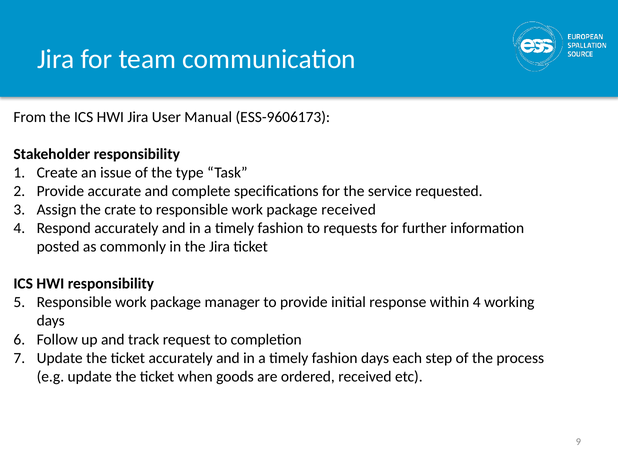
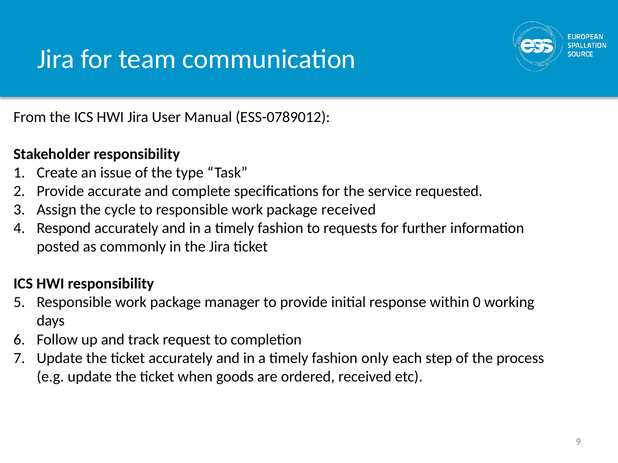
ESS-9606173: ESS-9606173 -> ESS-0789012
crate: crate -> cycle
within 4: 4 -> 0
fashion days: days -> only
